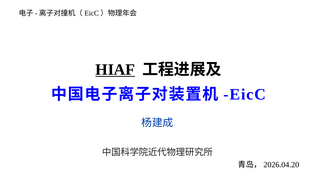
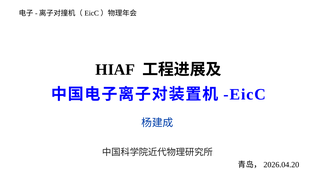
HIAF underline: present -> none
